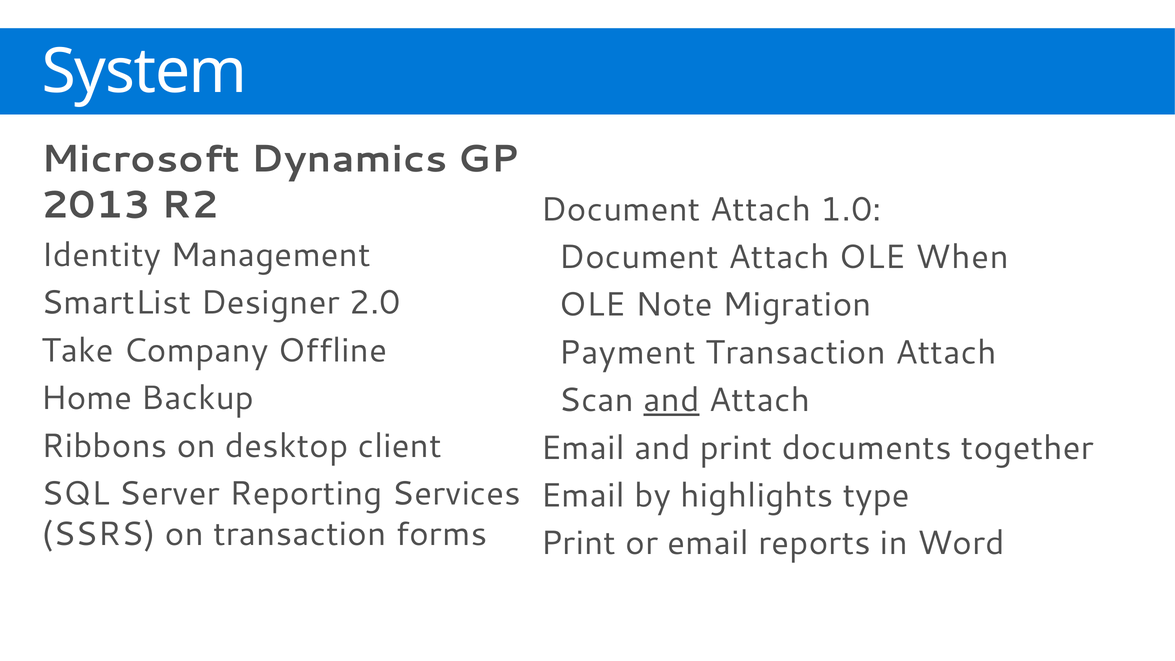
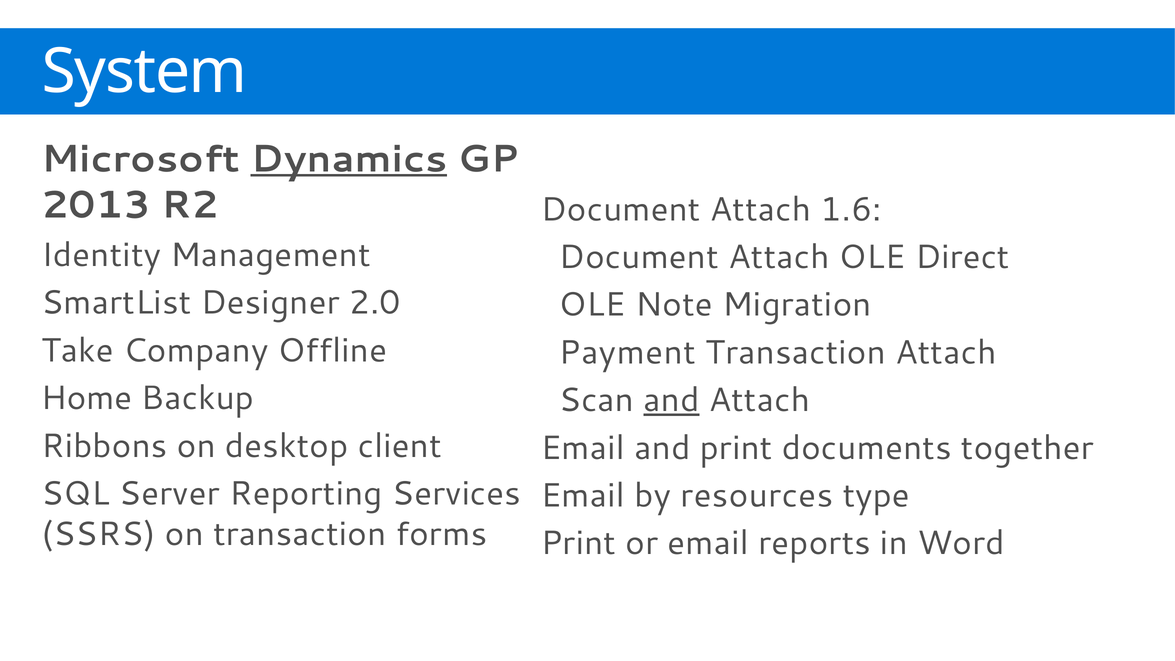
Dynamics underline: none -> present
1.0: 1.0 -> 1.6
When: When -> Direct
highlights: highlights -> resources
